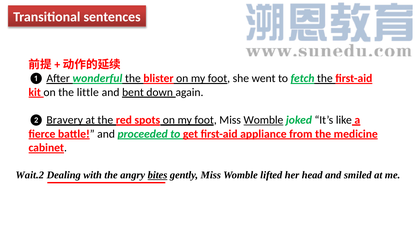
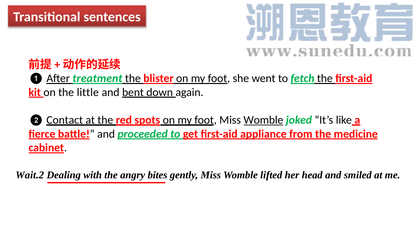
wonderful: wonderful -> treatment
Bravery: Bravery -> Contact
bites underline: present -> none
